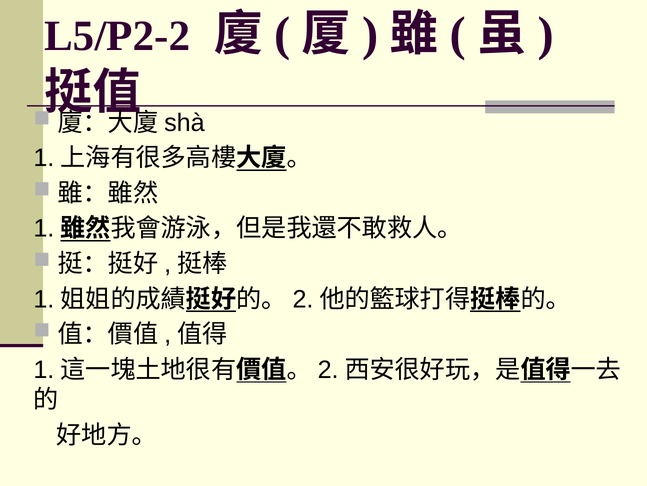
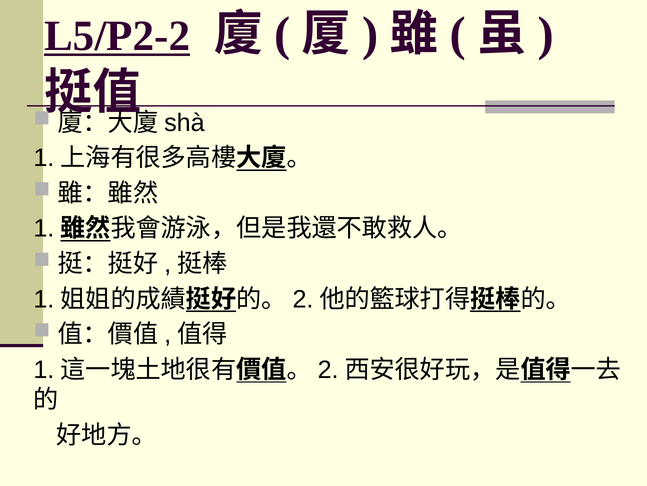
L5/P2-2 underline: none -> present
